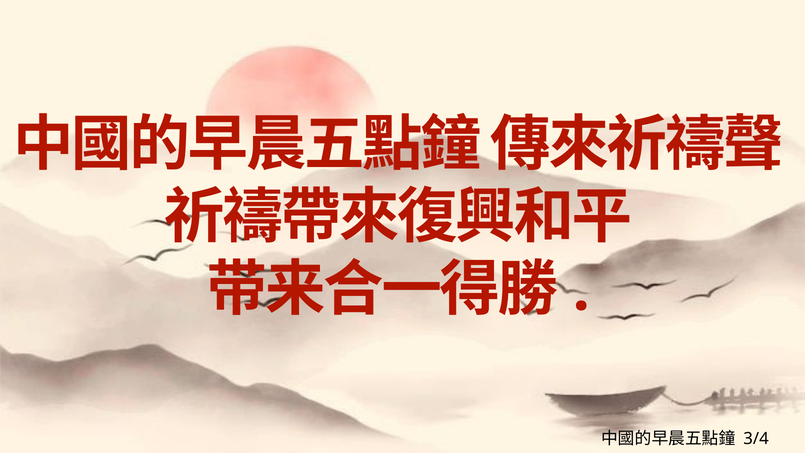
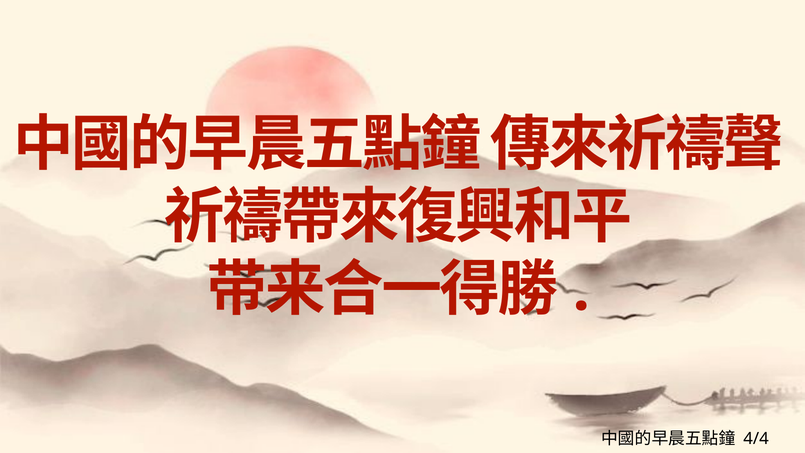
3/4: 3/4 -> 4/4
